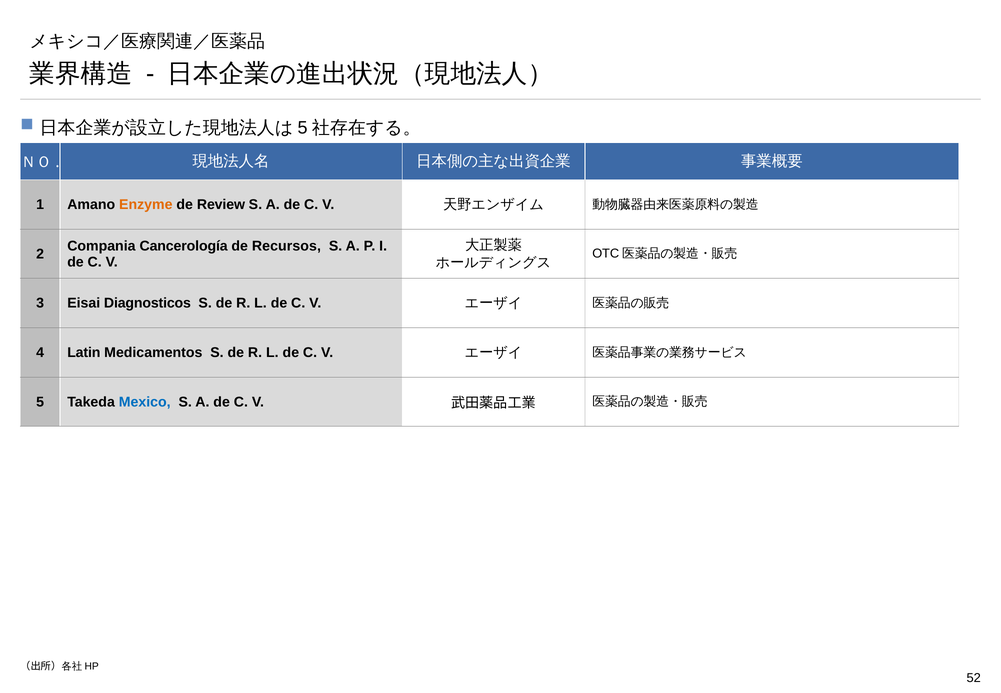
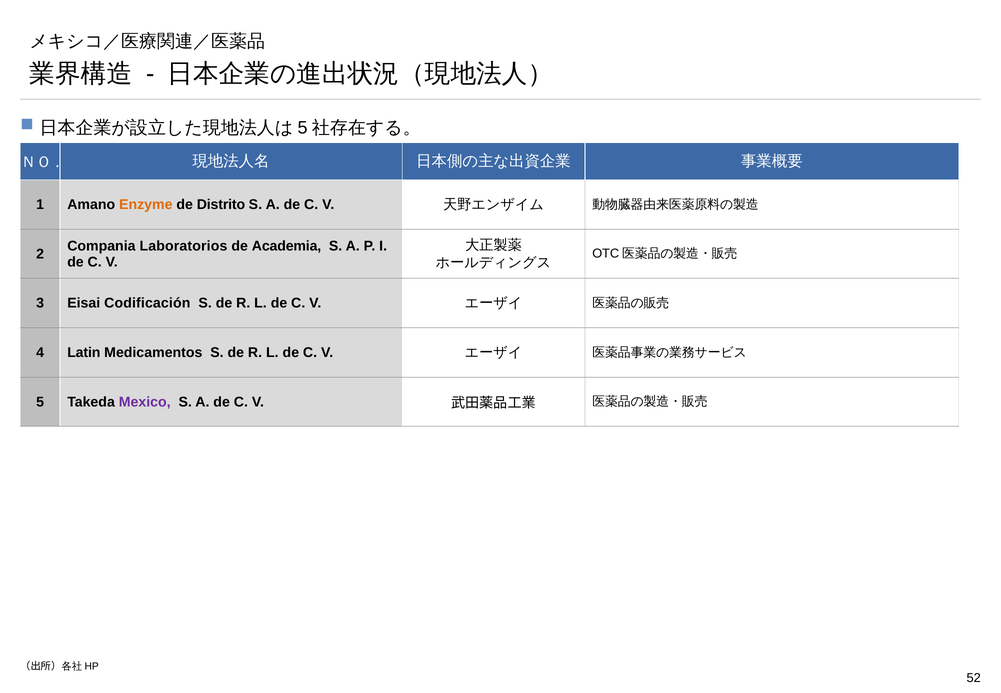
Review: Review -> Distrito
Cancerología: Cancerología -> Laboratorios
Recursos: Recursos -> Academia
Diagnosticos: Diagnosticos -> Codificación
Mexico colour: blue -> purple
